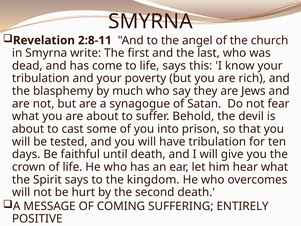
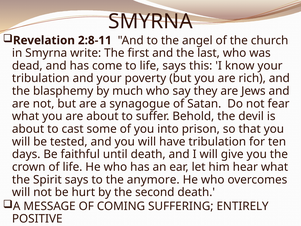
kingdom: kingdom -> anymore
